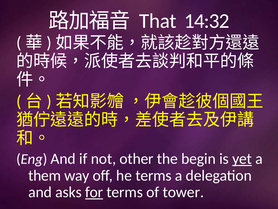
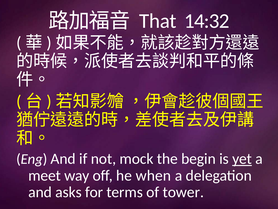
other: other -> mock
them: them -> meet
he terms: terms -> when
for underline: present -> none
